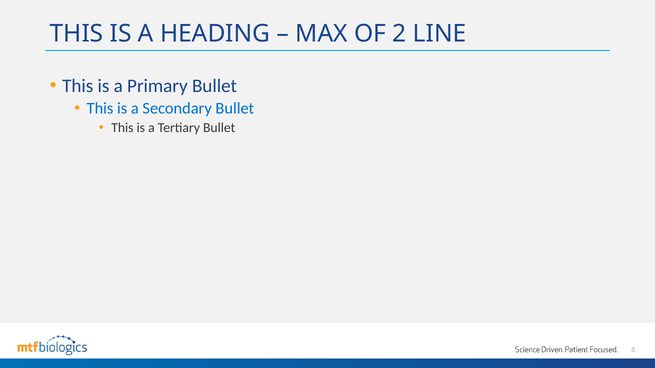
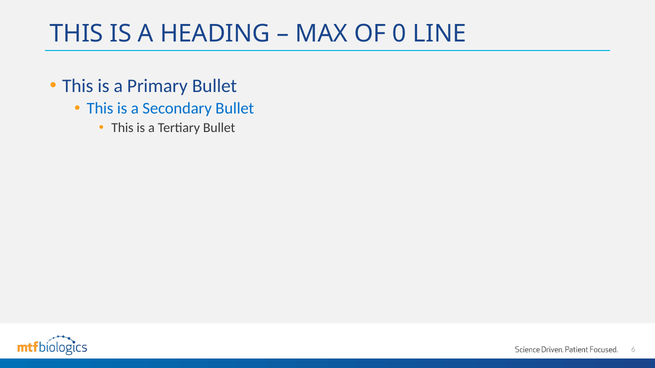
2: 2 -> 0
